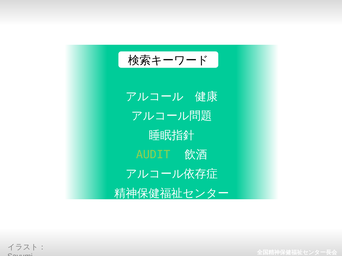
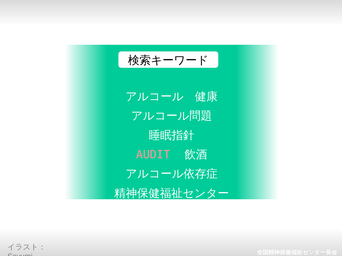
AUDIT colour: light green -> pink
